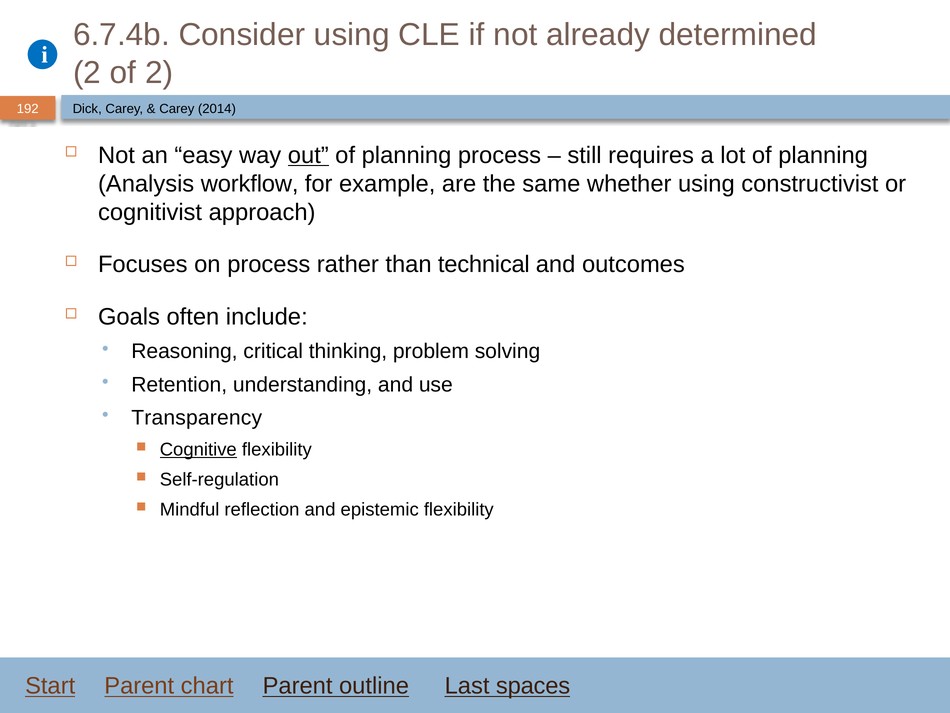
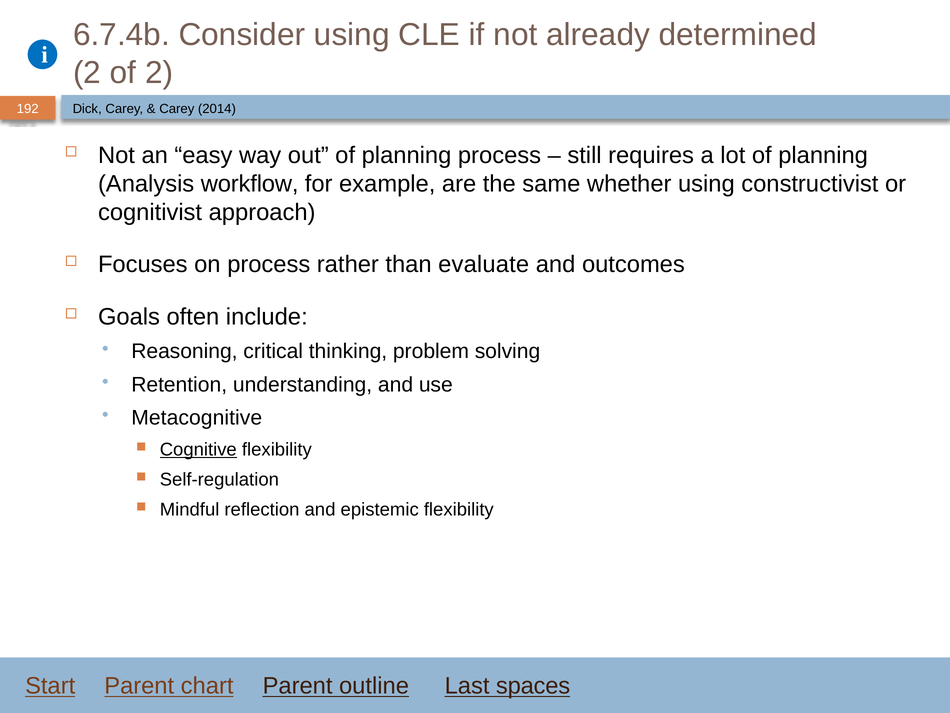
out underline: present -> none
technical: technical -> evaluate
Transparency: Transparency -> Metacognitive
